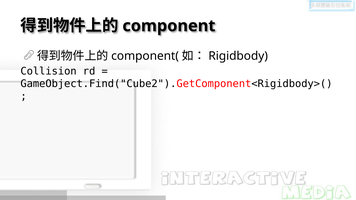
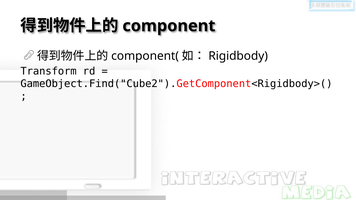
Collision: Collision -> Transform
